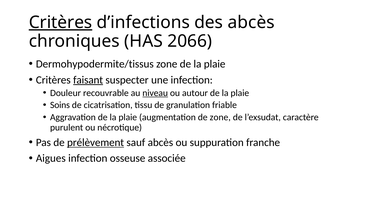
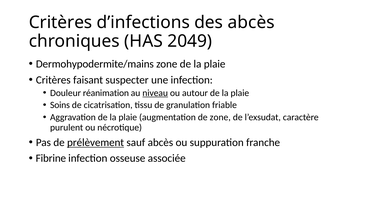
Critères at (61, 22) underline: present -> none
2066: 2066 -> 2049
Dermohypodermite/tissus: Dermohypodermite/tissus -> Dermohypodermite/mains
faisant underline: present -> none
recouvrable: recouvrable -> réanimation
Aigues: Aigues -> Fibrine
